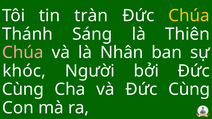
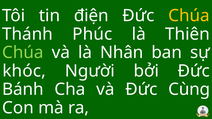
tràn: tràn -> điện
Sáng: Sáng -> Phúc
Chúa at (23, 53) colour: pink -> light green
Cùng at (23, 90): Cùng -> Bánh
